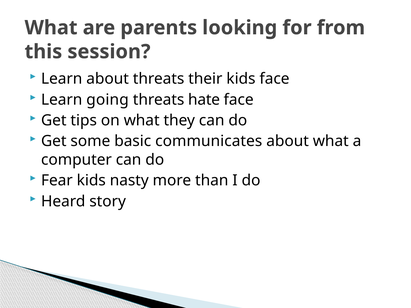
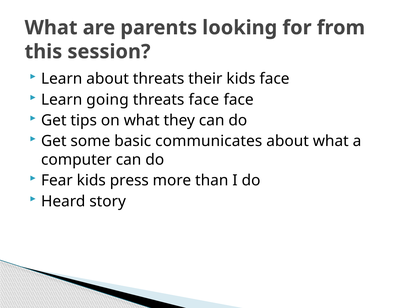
threats hate: hate -> face
nasty: nasty -> press
